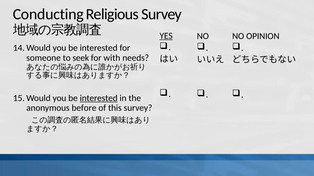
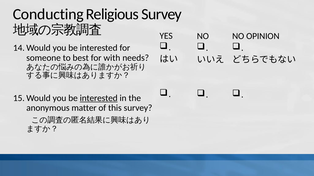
YES underline: present -> none
seek: seek -> best
before: before -> matter
